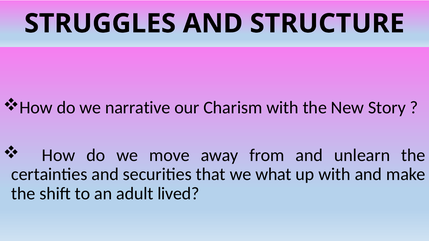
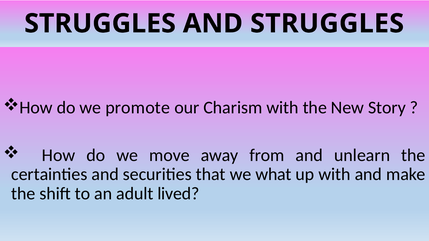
AND STRUCTURE: STRUCTURE -> STRUGGLES
narrative: narrative -> promote
